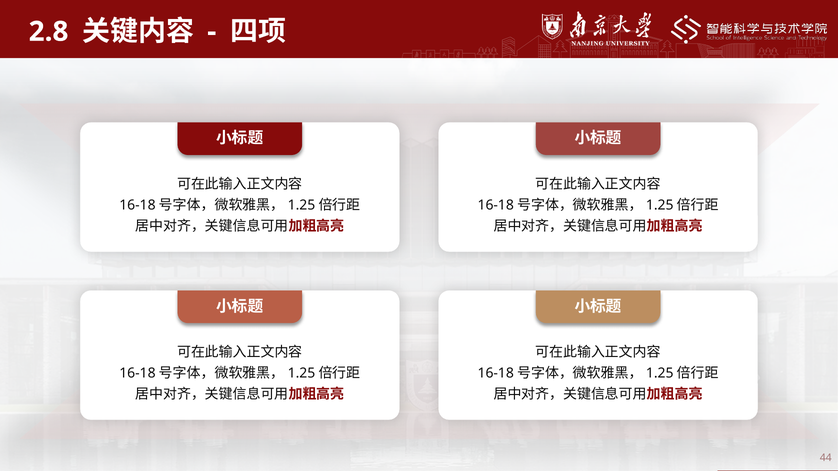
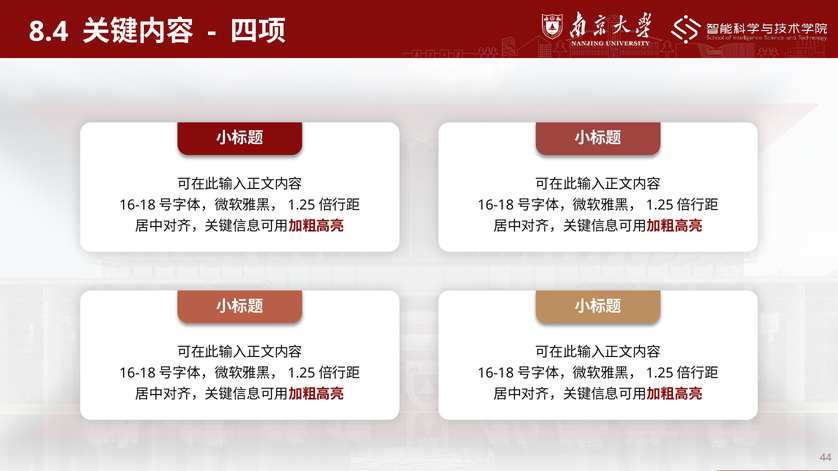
2.8: 2.8 -> 8.4
